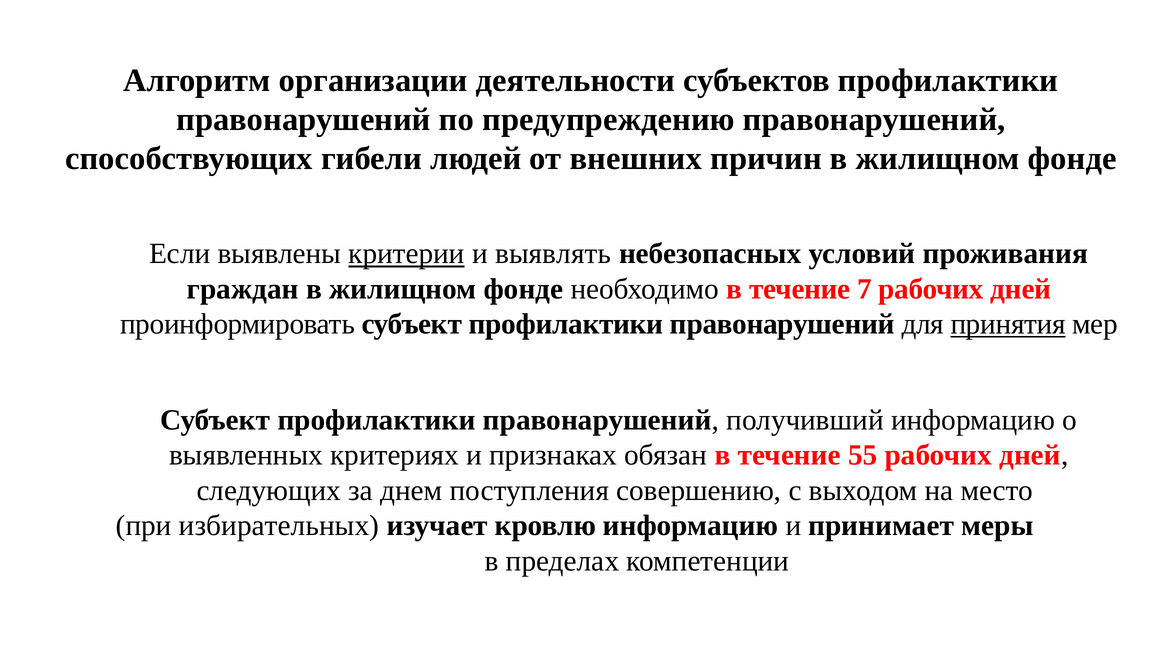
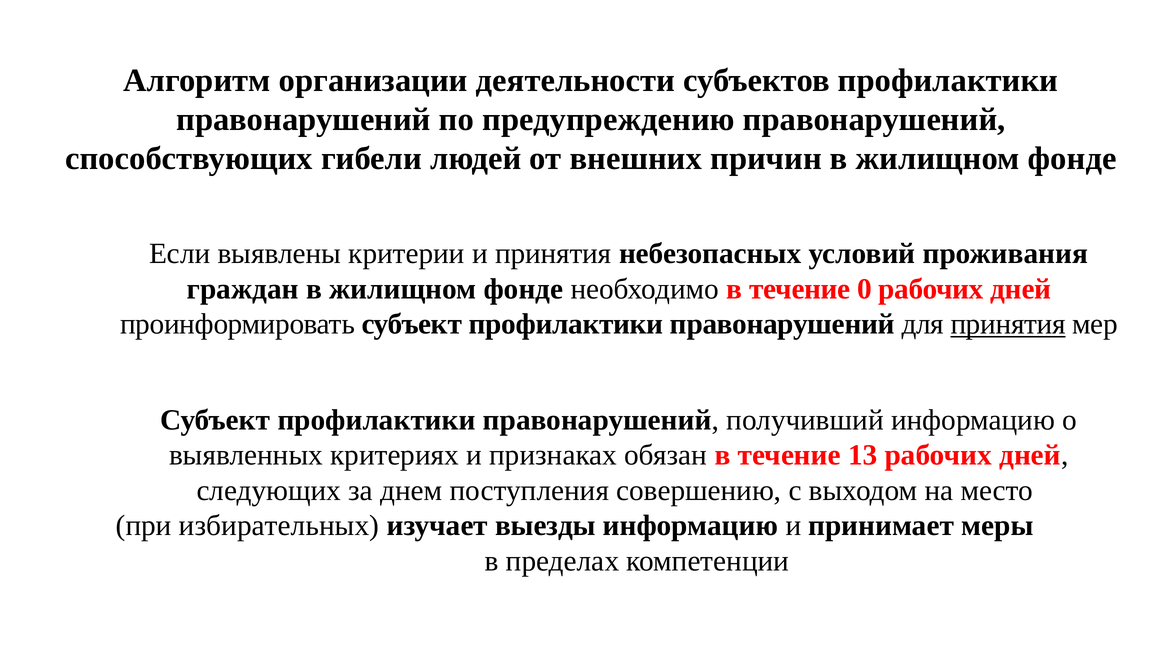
критерии underline: present -> none
и выявлять: выявлять -> принятия
7: 7 -> 0
55: 55 -> 13
кровлю: кровлю -> выезды
